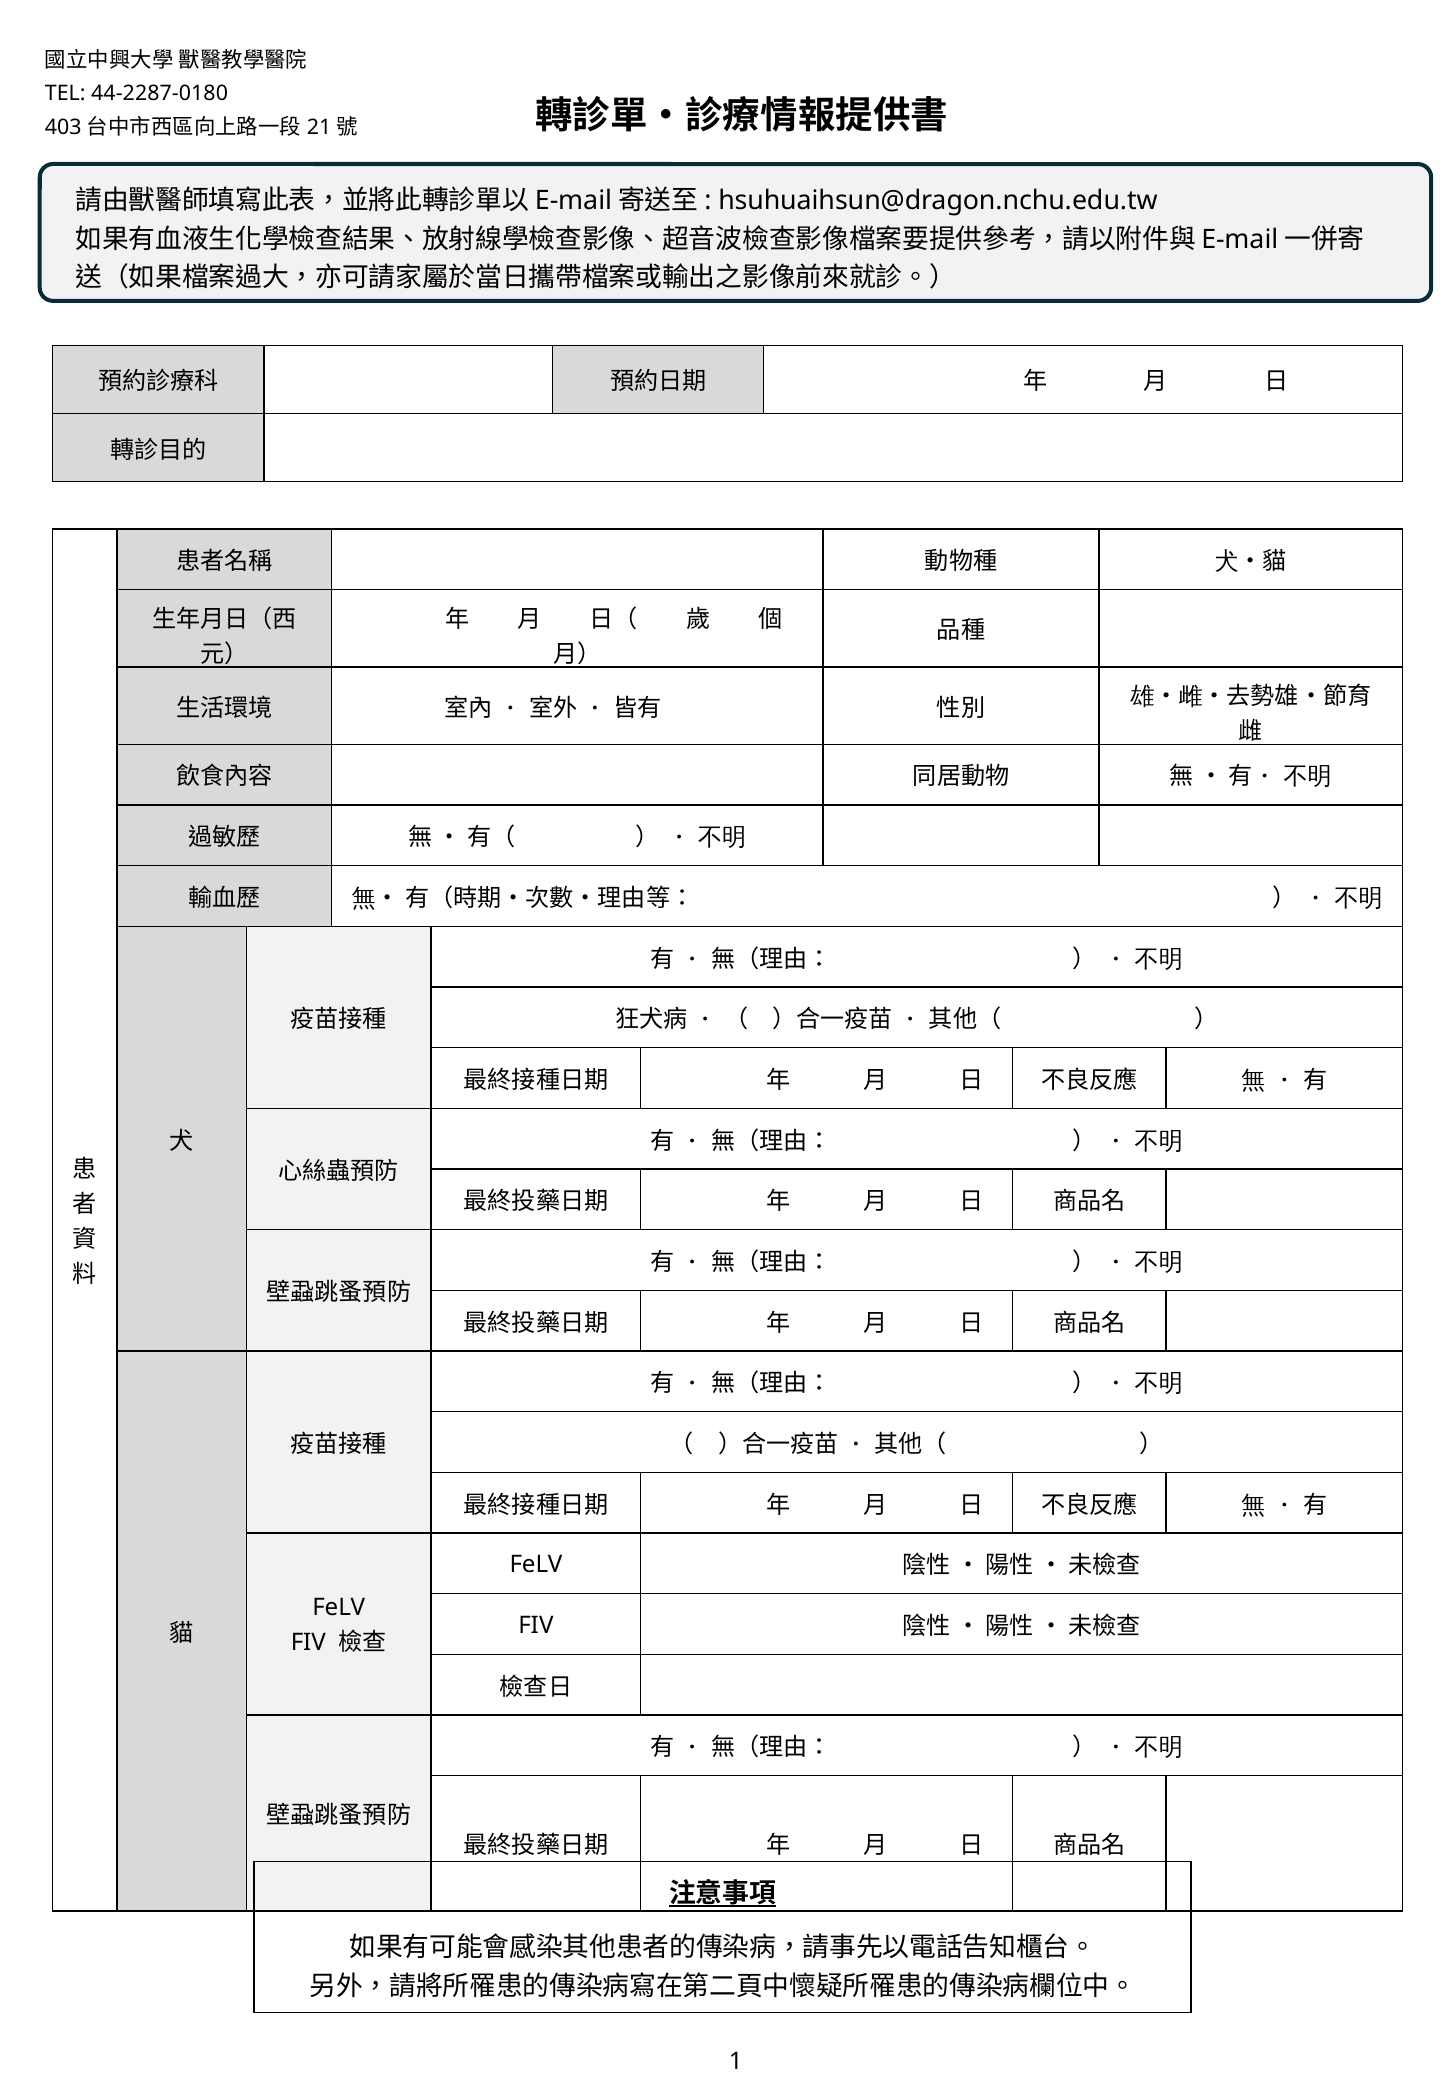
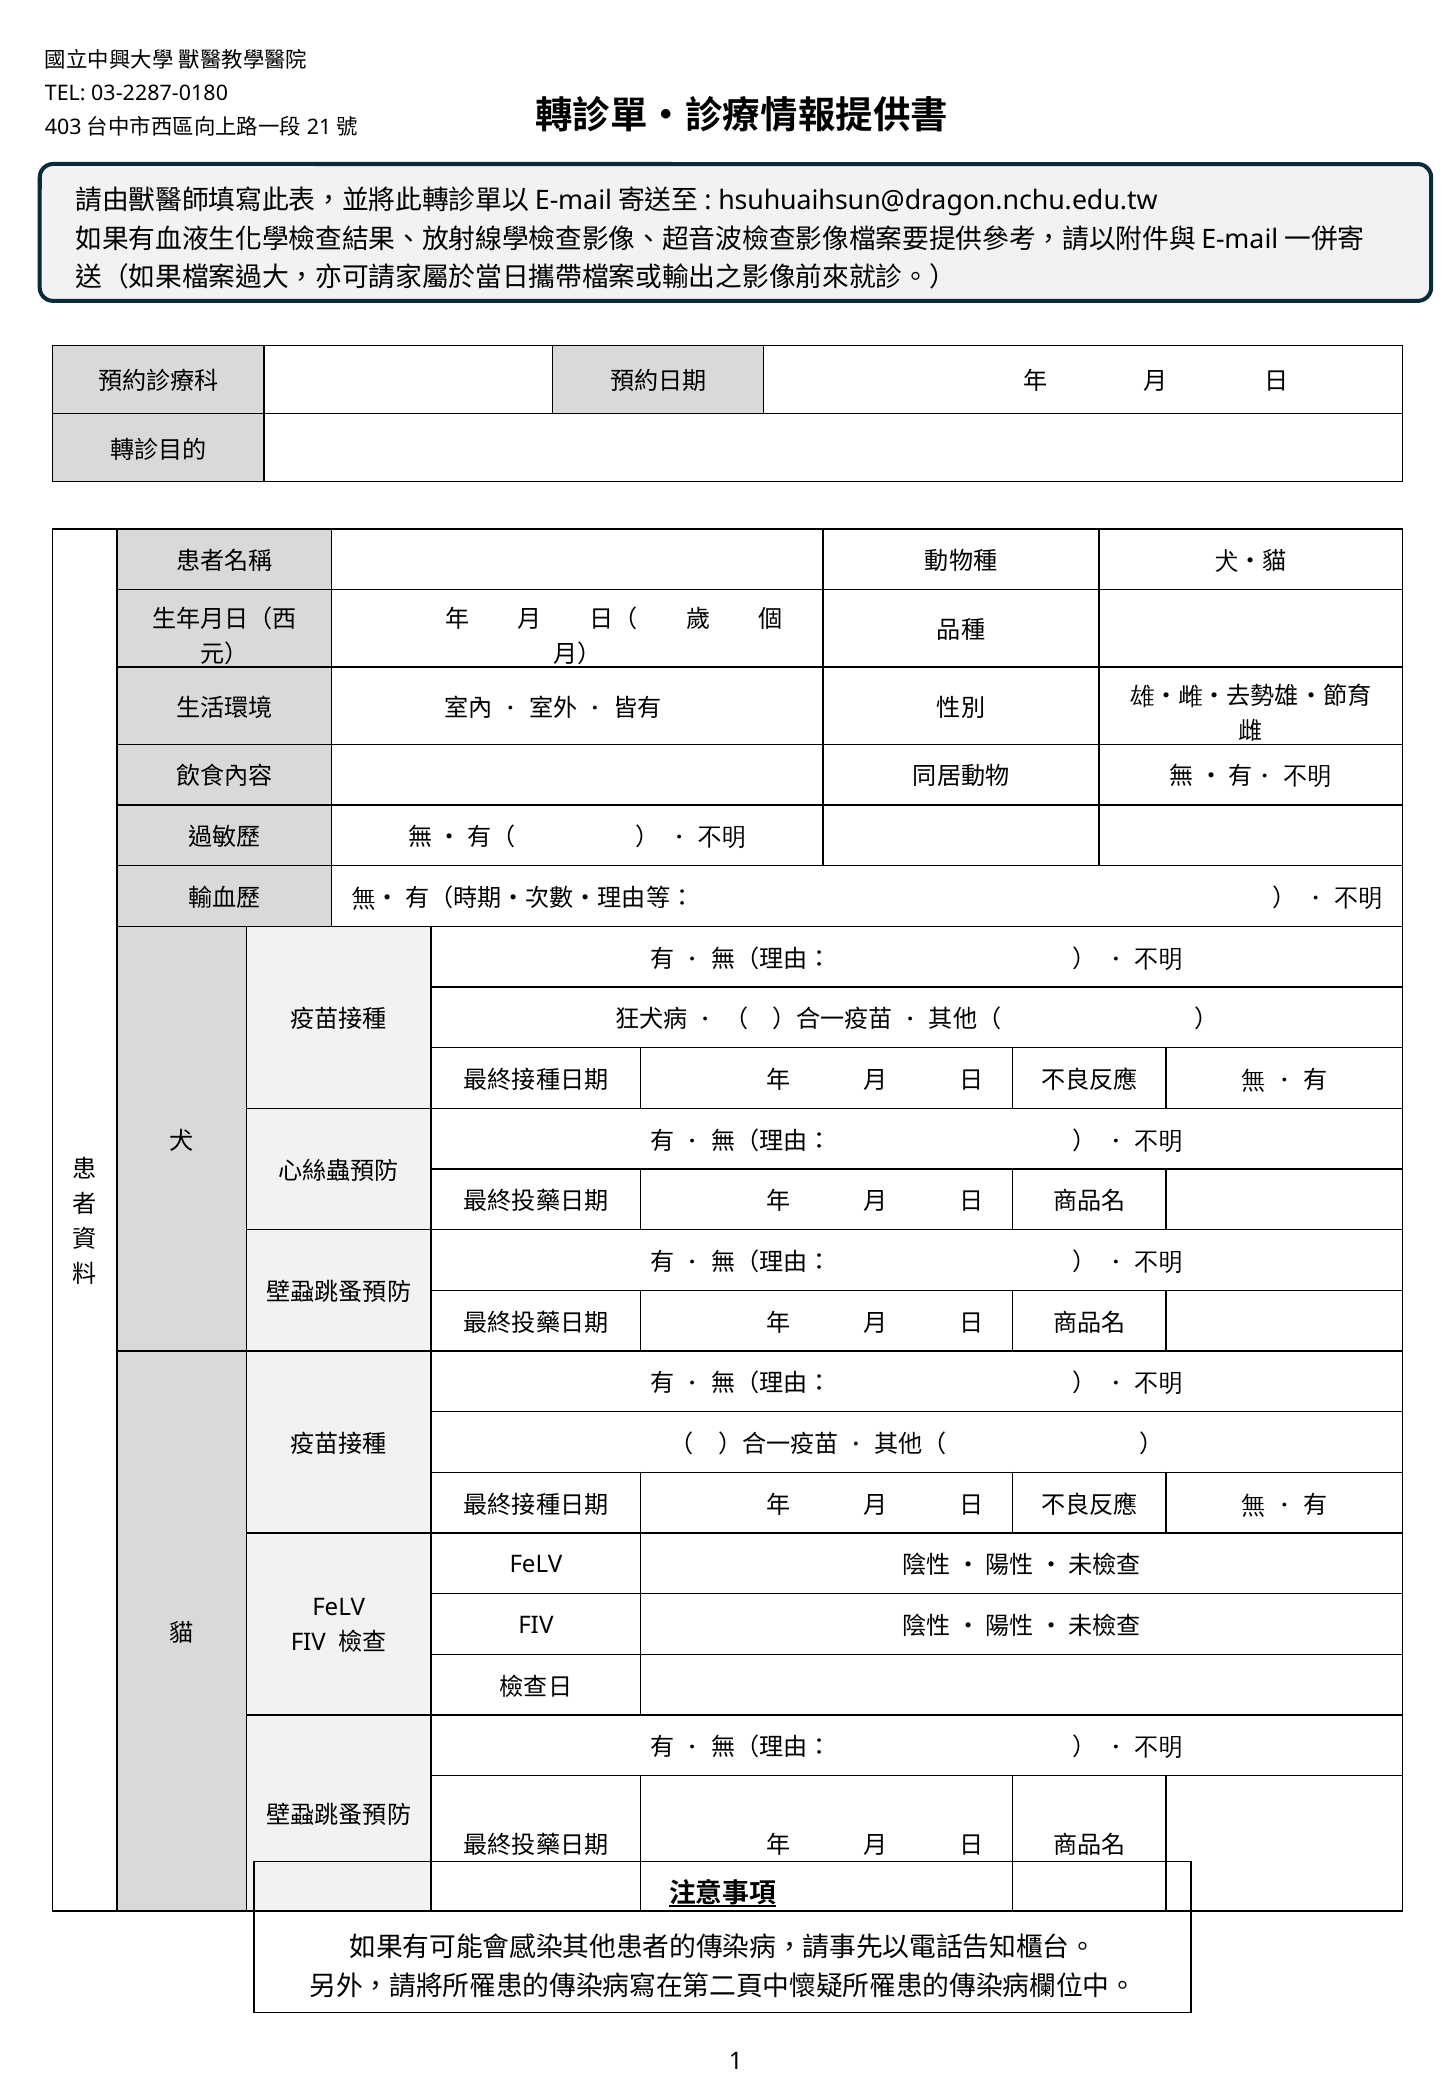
44-2287-0180: 44-2287-0180 -> 03-2287-0180
